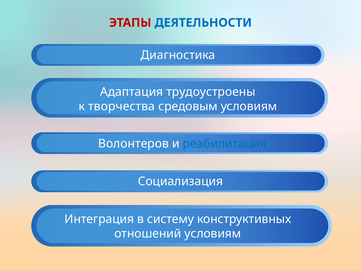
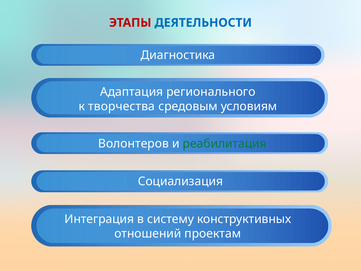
трудоустроены: трудоустроены -> регионального
реабилитация colour: blue -> green
отношений условиям: условиям -> проектам
